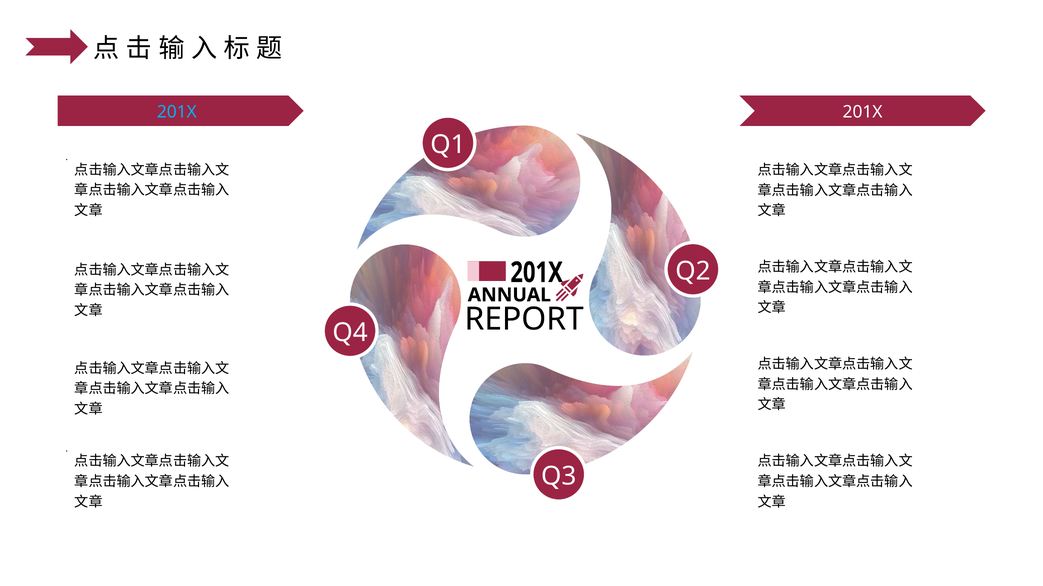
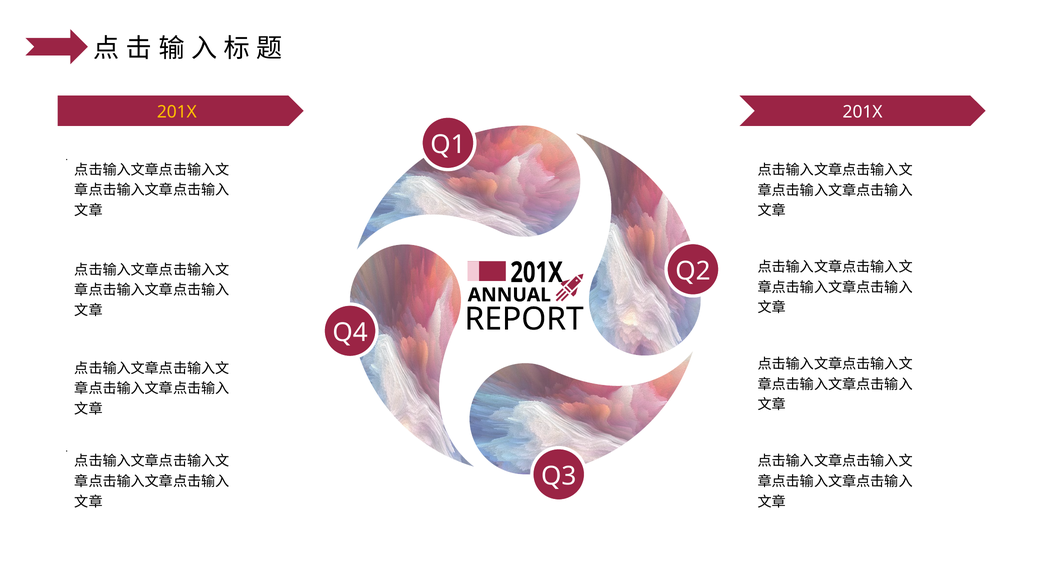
201X at (177, 112) colour: light blue -> yellow
